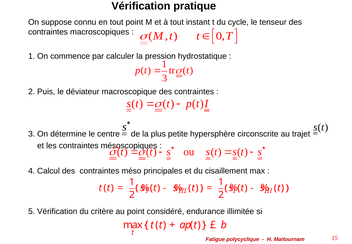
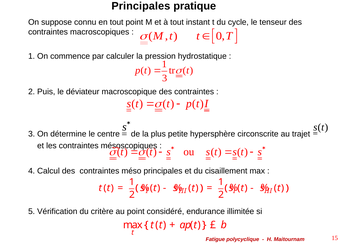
Vérification at (141, 6): Vérification -> Principales
